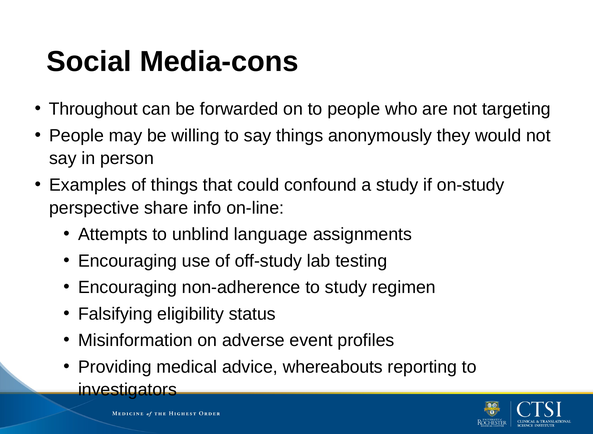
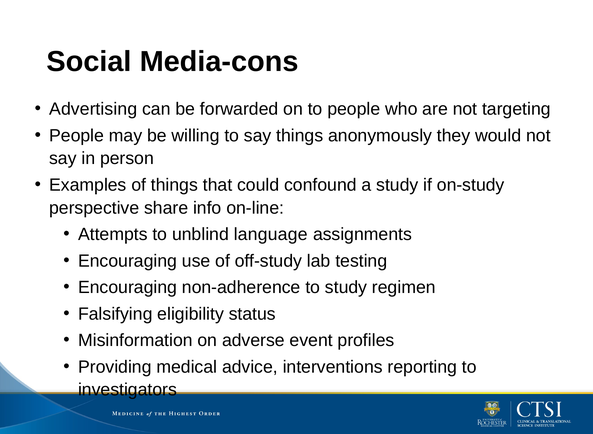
Throughout: Throughout -> Advertising
whereabouts: whereabouts -> interventions
